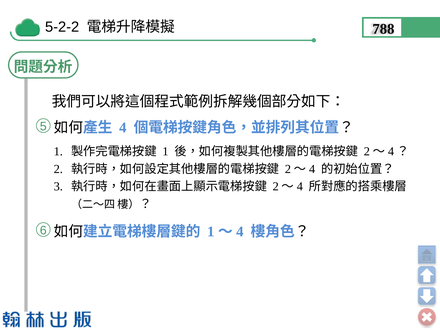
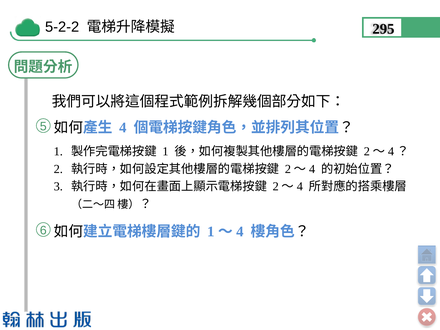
788: 788 -> 295
